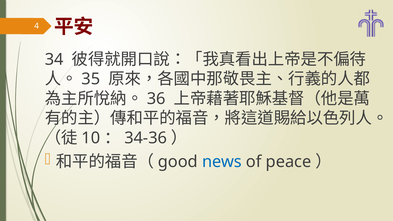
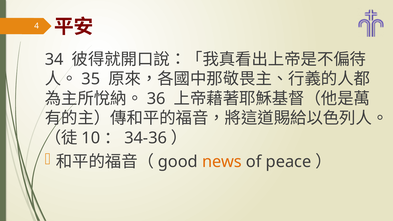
news colour: blue -> orange
